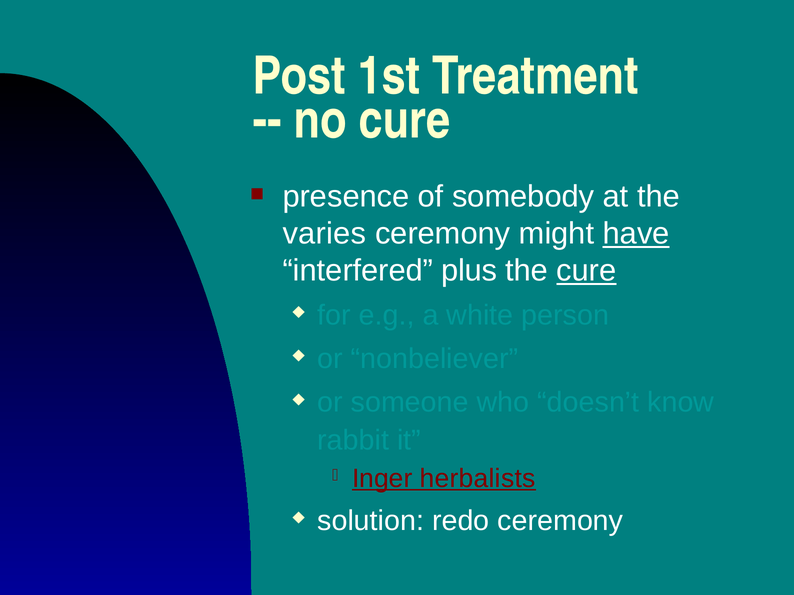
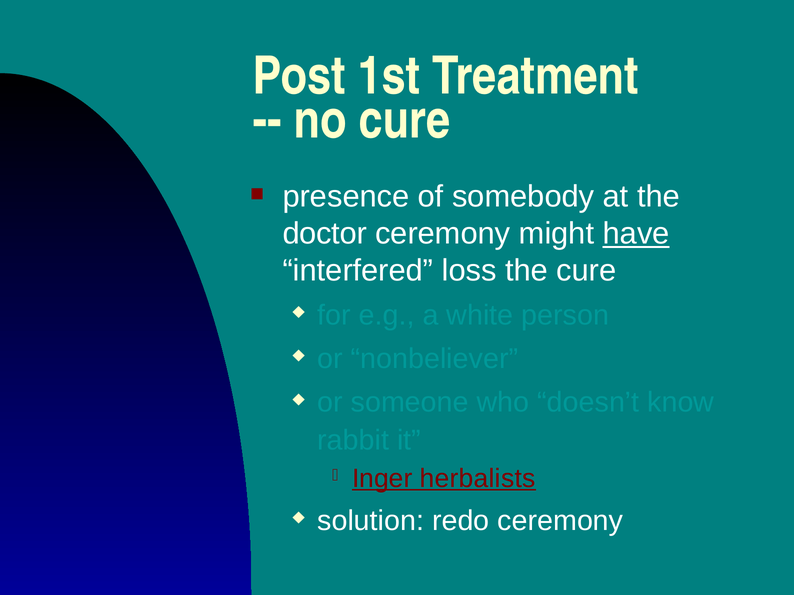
varies: varies -> doctor
plus: plus -> loss
cure at (586, 271) underline: present -> none
